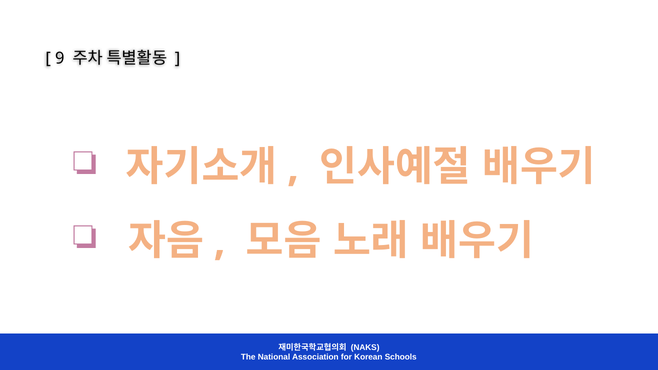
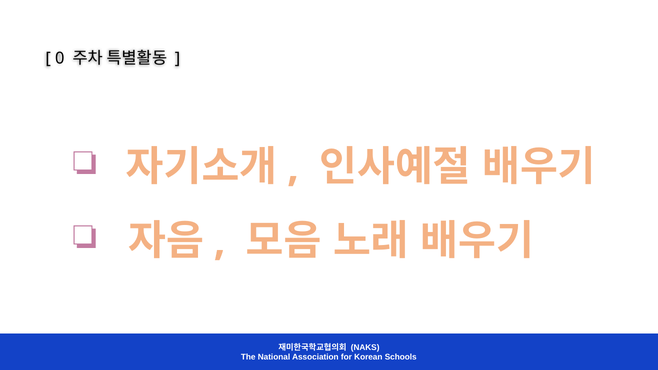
9: 9 -> 0
